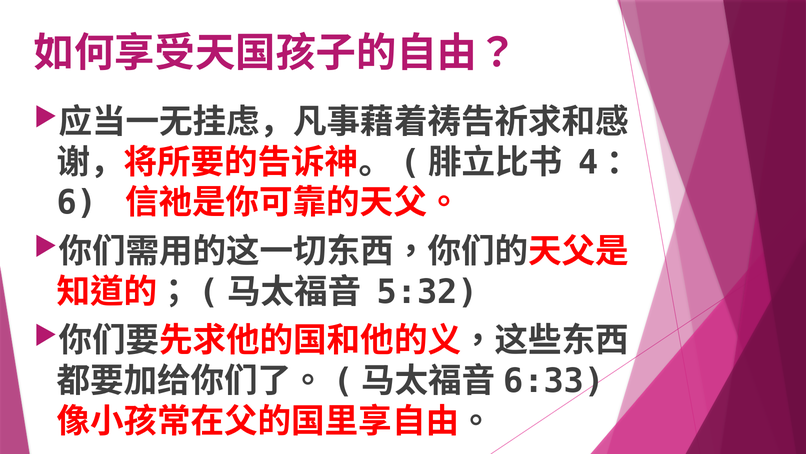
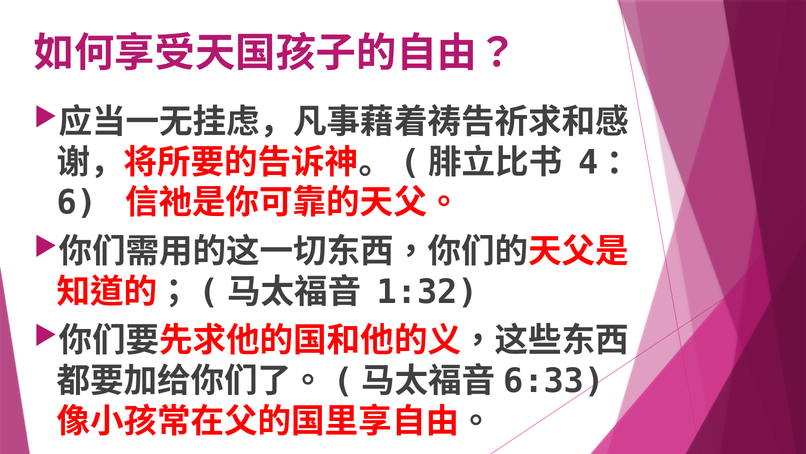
5:32: 5:32 -> 1:32
